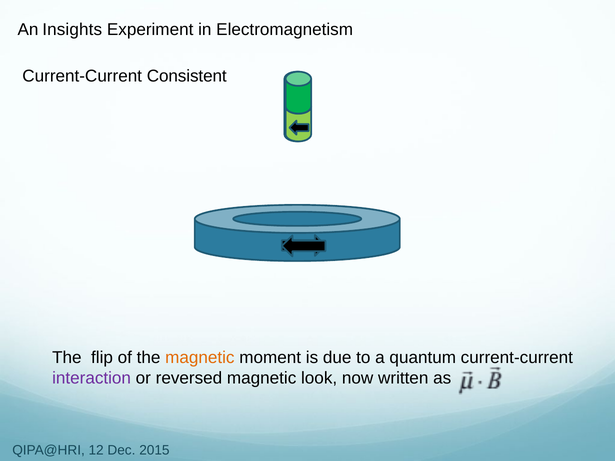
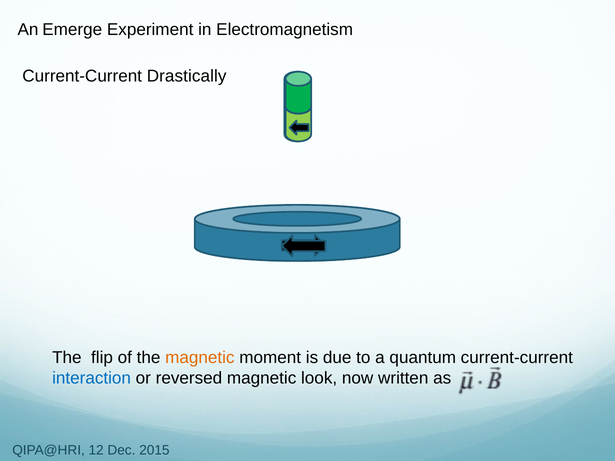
Insights: Insights -> Emerge
Consistent: Consistent -> Drastically
interaction colour: purple -> blue
